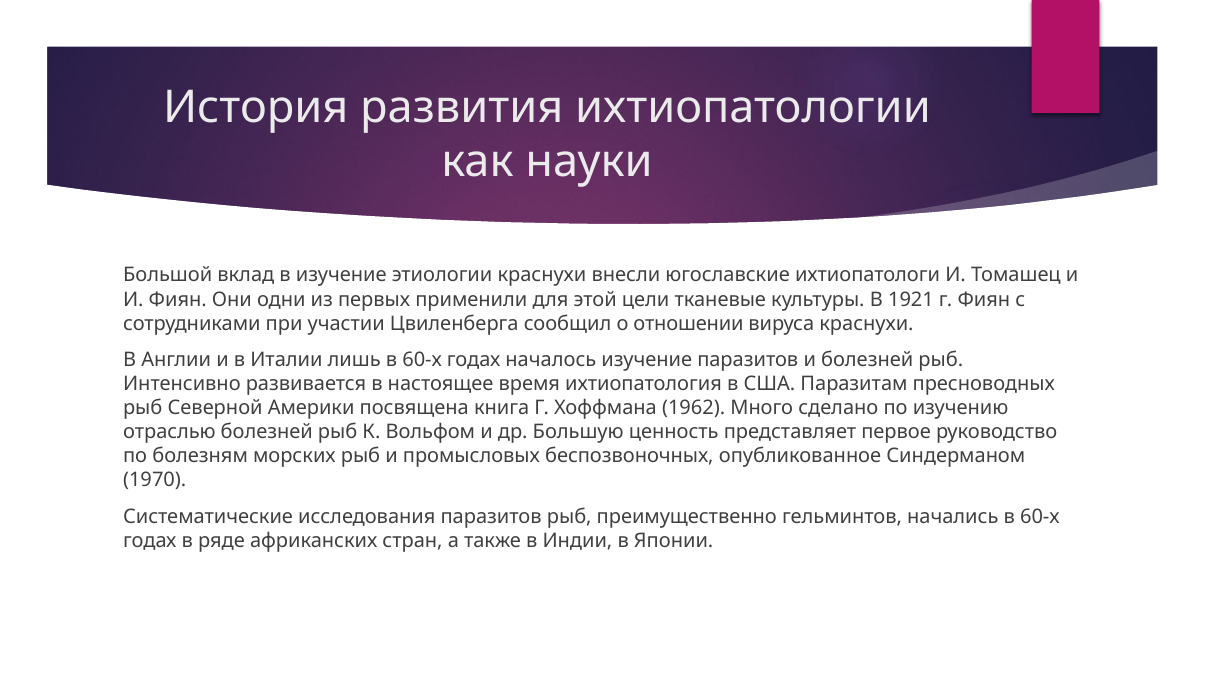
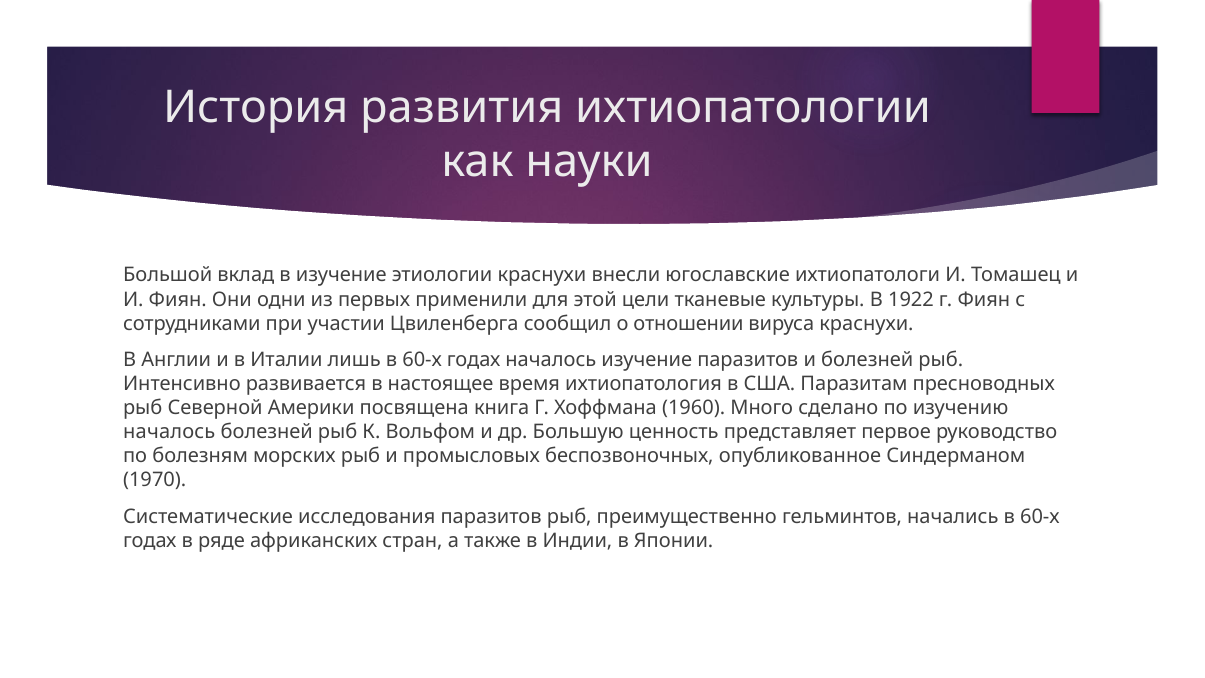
1921: 1921 -> 1922
1962: 1962 -> 1960
отраслью at (169, 432): отраслью -> началось
